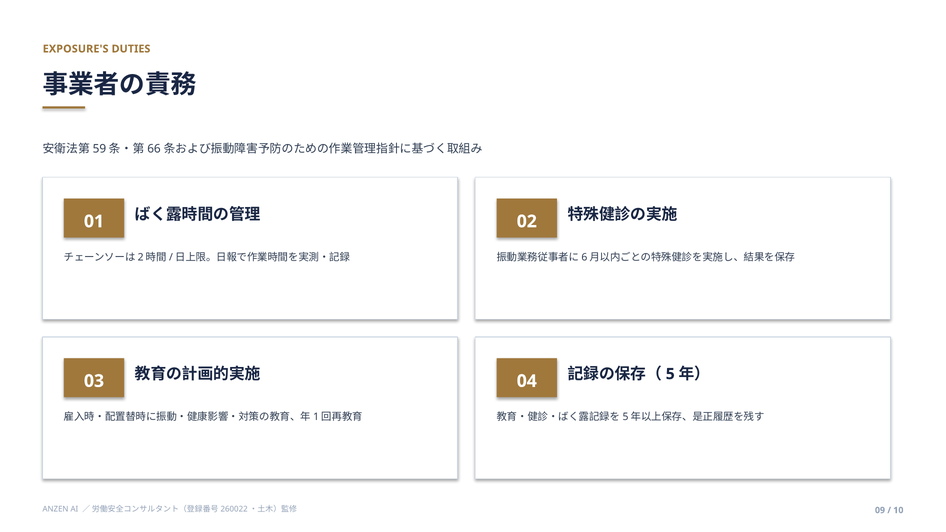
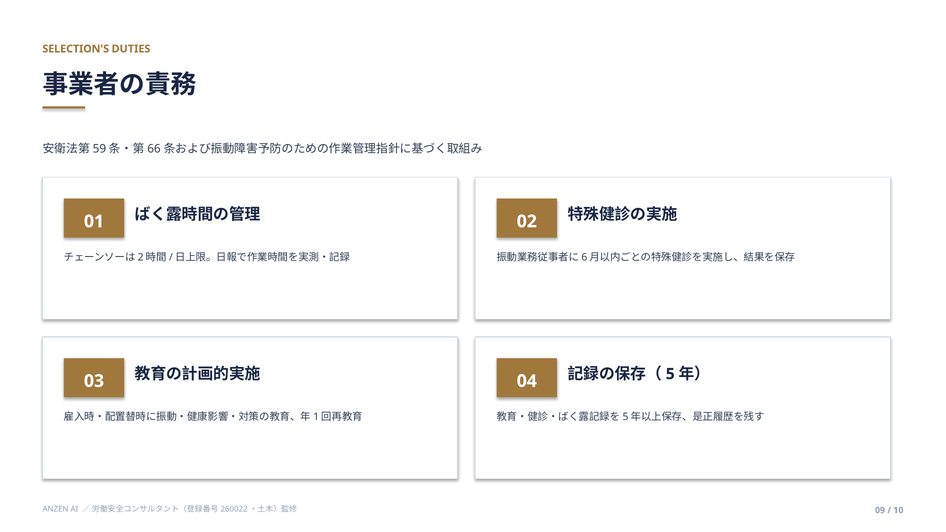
EXPOSURE'S: EXPOSURE'S -> SELECTION'S
